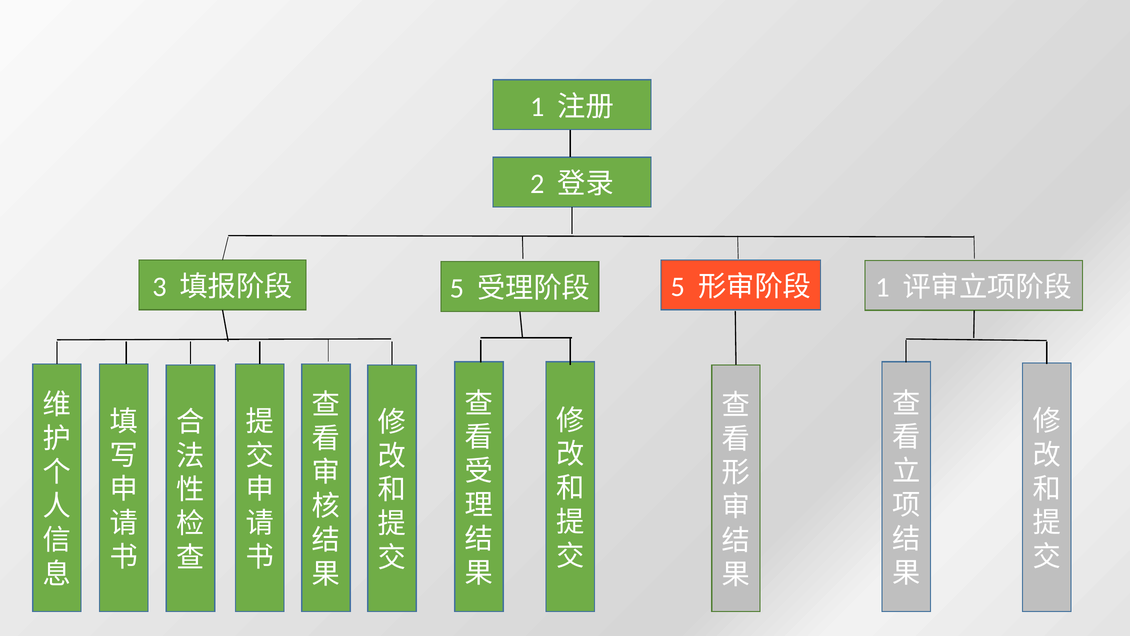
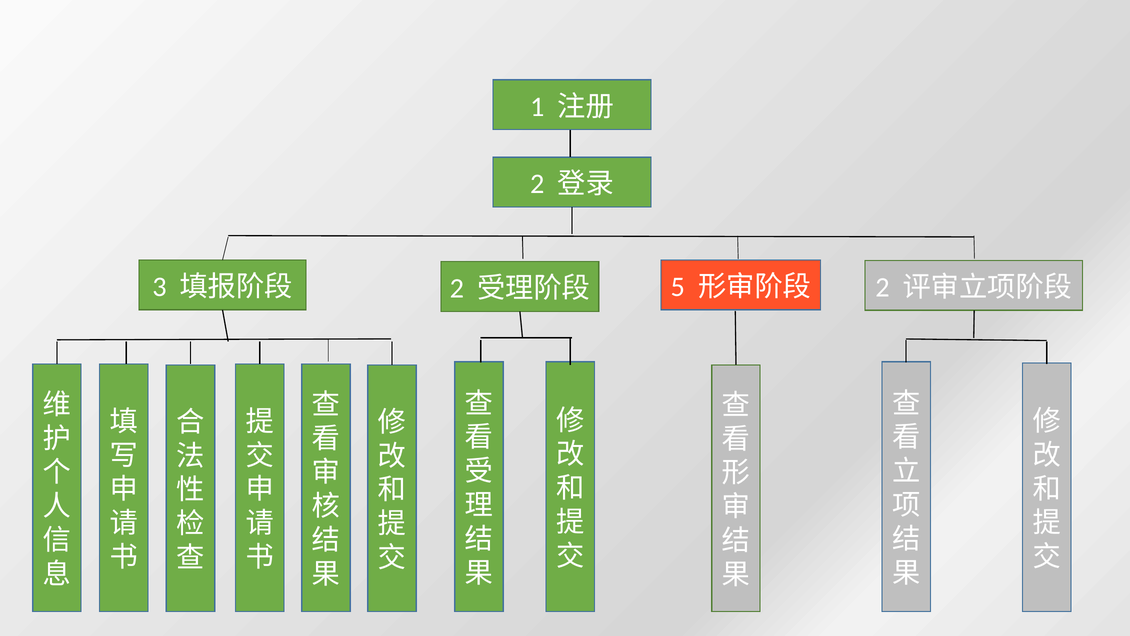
5 at (457, 288): 5 -> 2
1 at (882, 287): 1 -> 2
